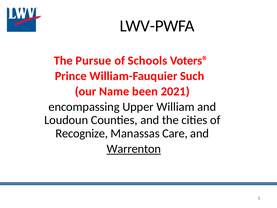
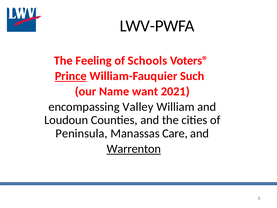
Pursue: Pursue -> Feeling
Prince underline: none -> present
been: been -> want
Upper: Upper -> Valley
Recognize: Recognize -> Peninsula
